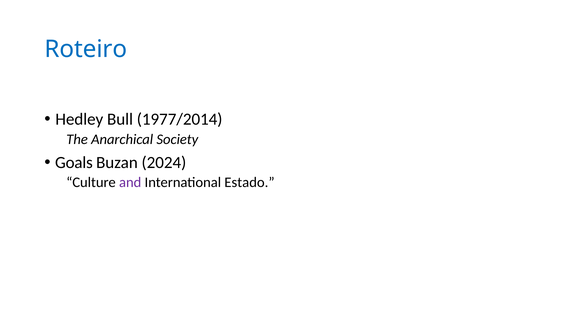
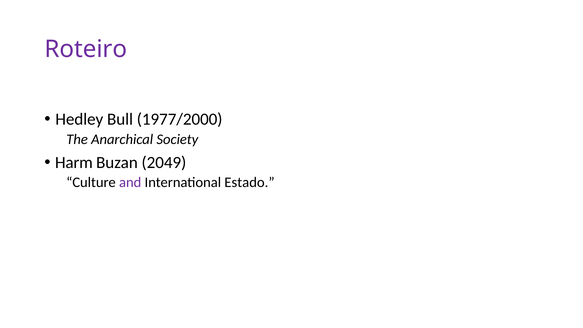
Roteiro colour: blue -> purple
1977/2014: 1977/2014 -> 1977/2000
Goals: Goals -> Harm
2024: 2024 -> 2049
